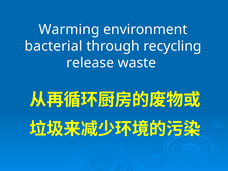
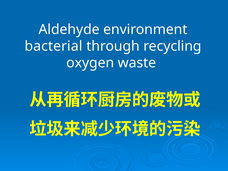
Warming: Warming -> Aldehyde
release: release -> oxygen
